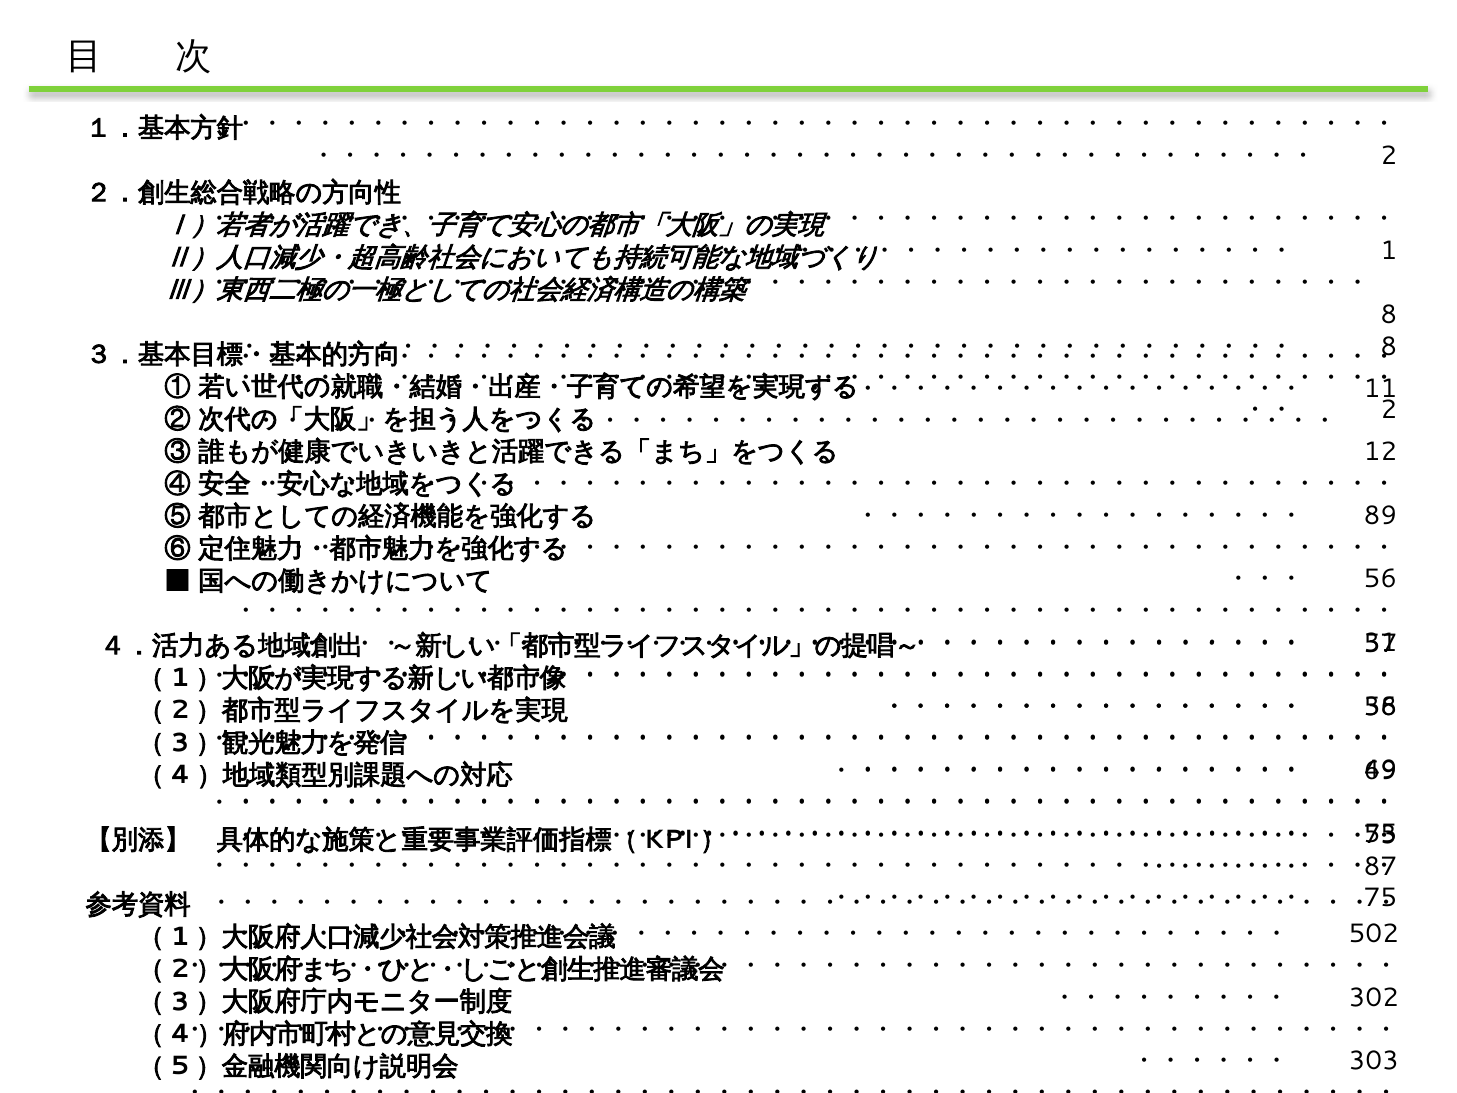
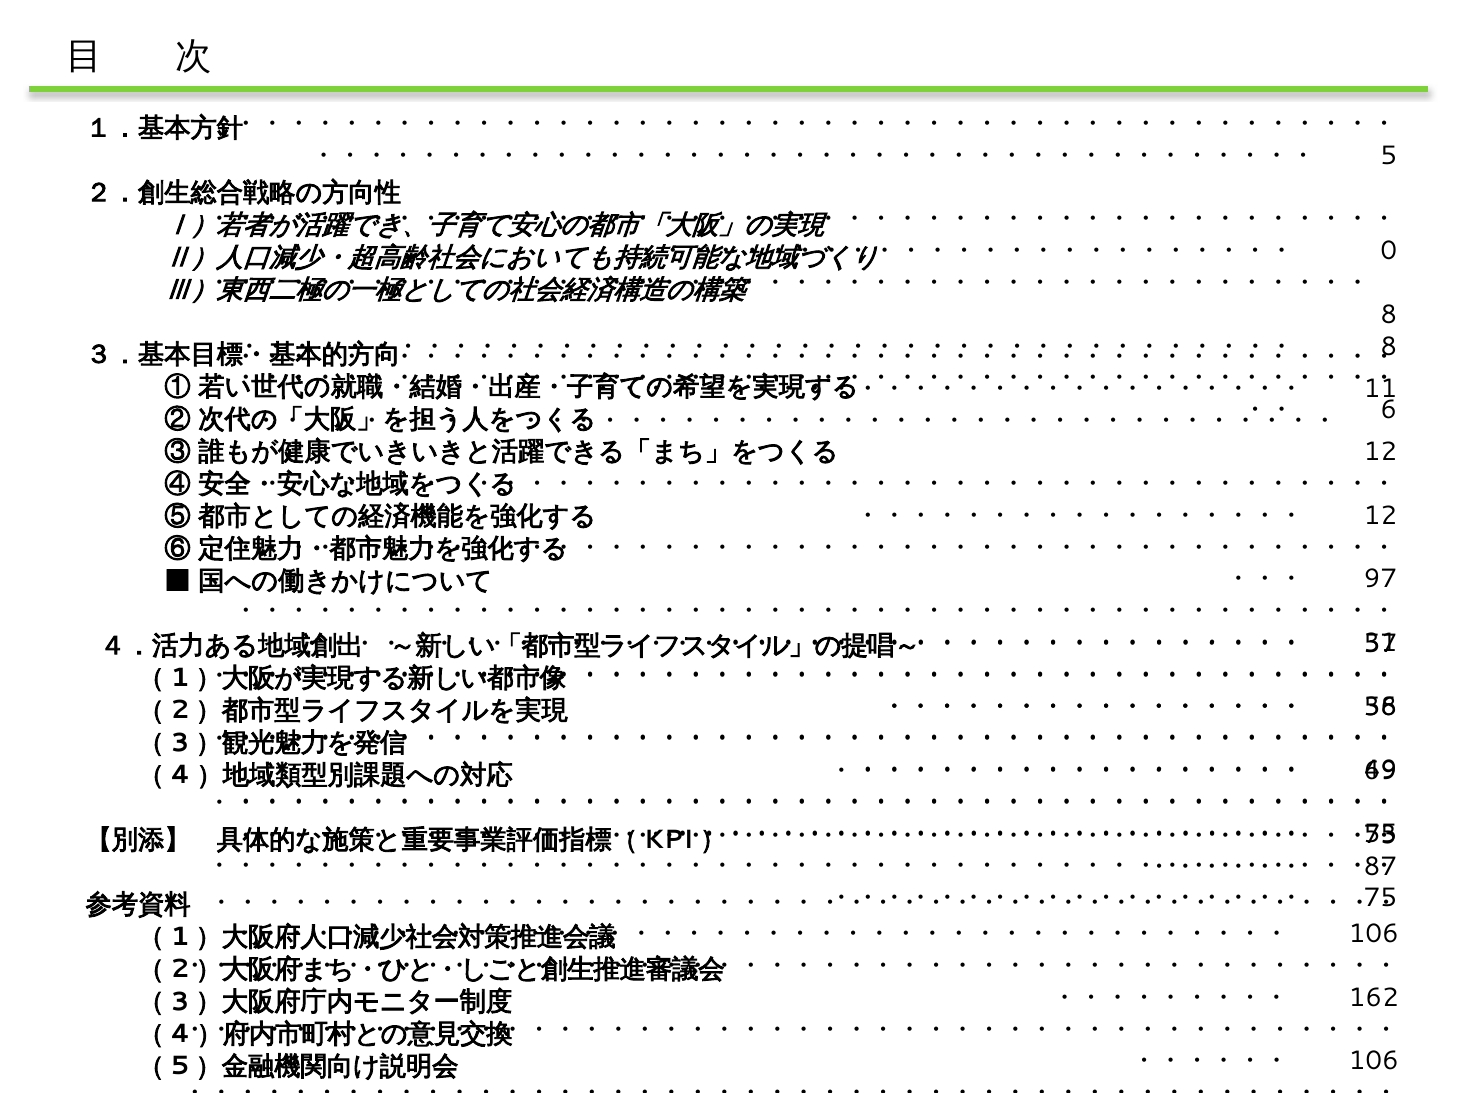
2 at (1389, 156): 2 -> 5
1: 1 -> 0
2 at (1389, 410): 2 -> 6
89 at (1380, 516): 89 -> 12
56: 56 -> 97
502 at (1374, 934): 502 -> 106
302: 302 -> 162
303 at (1374, 1061): 303 -> 106
